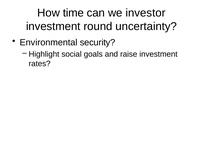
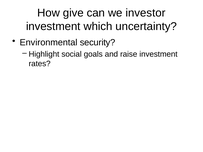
time: time -> give
round: round -> which
